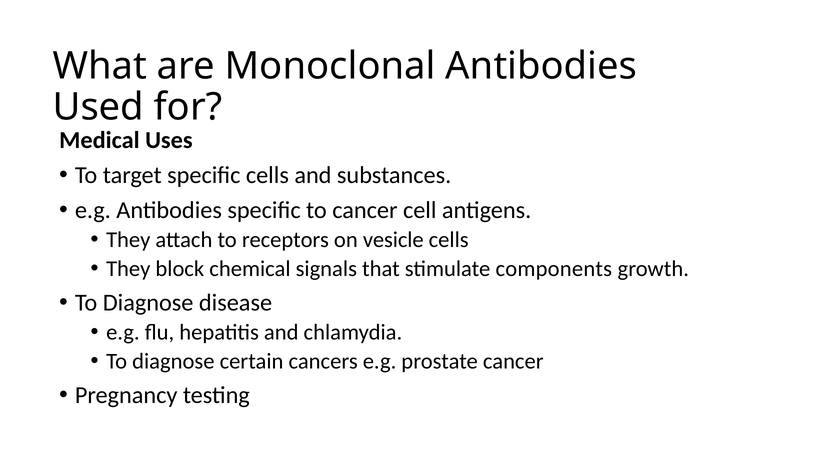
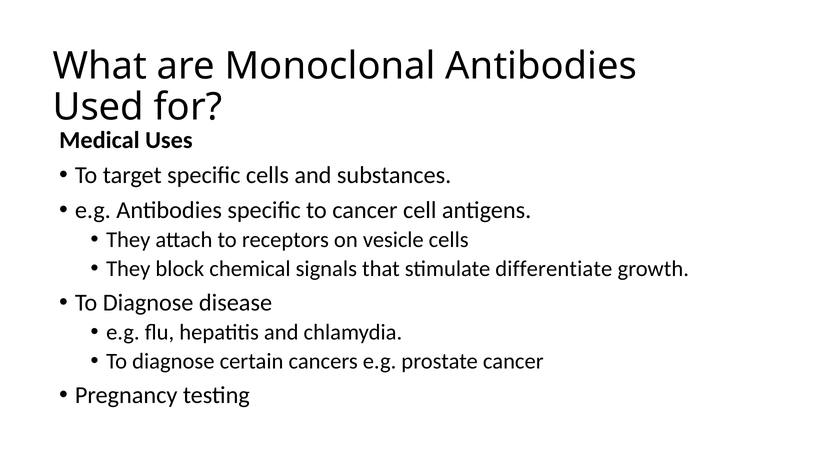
components: components -> differentiate
